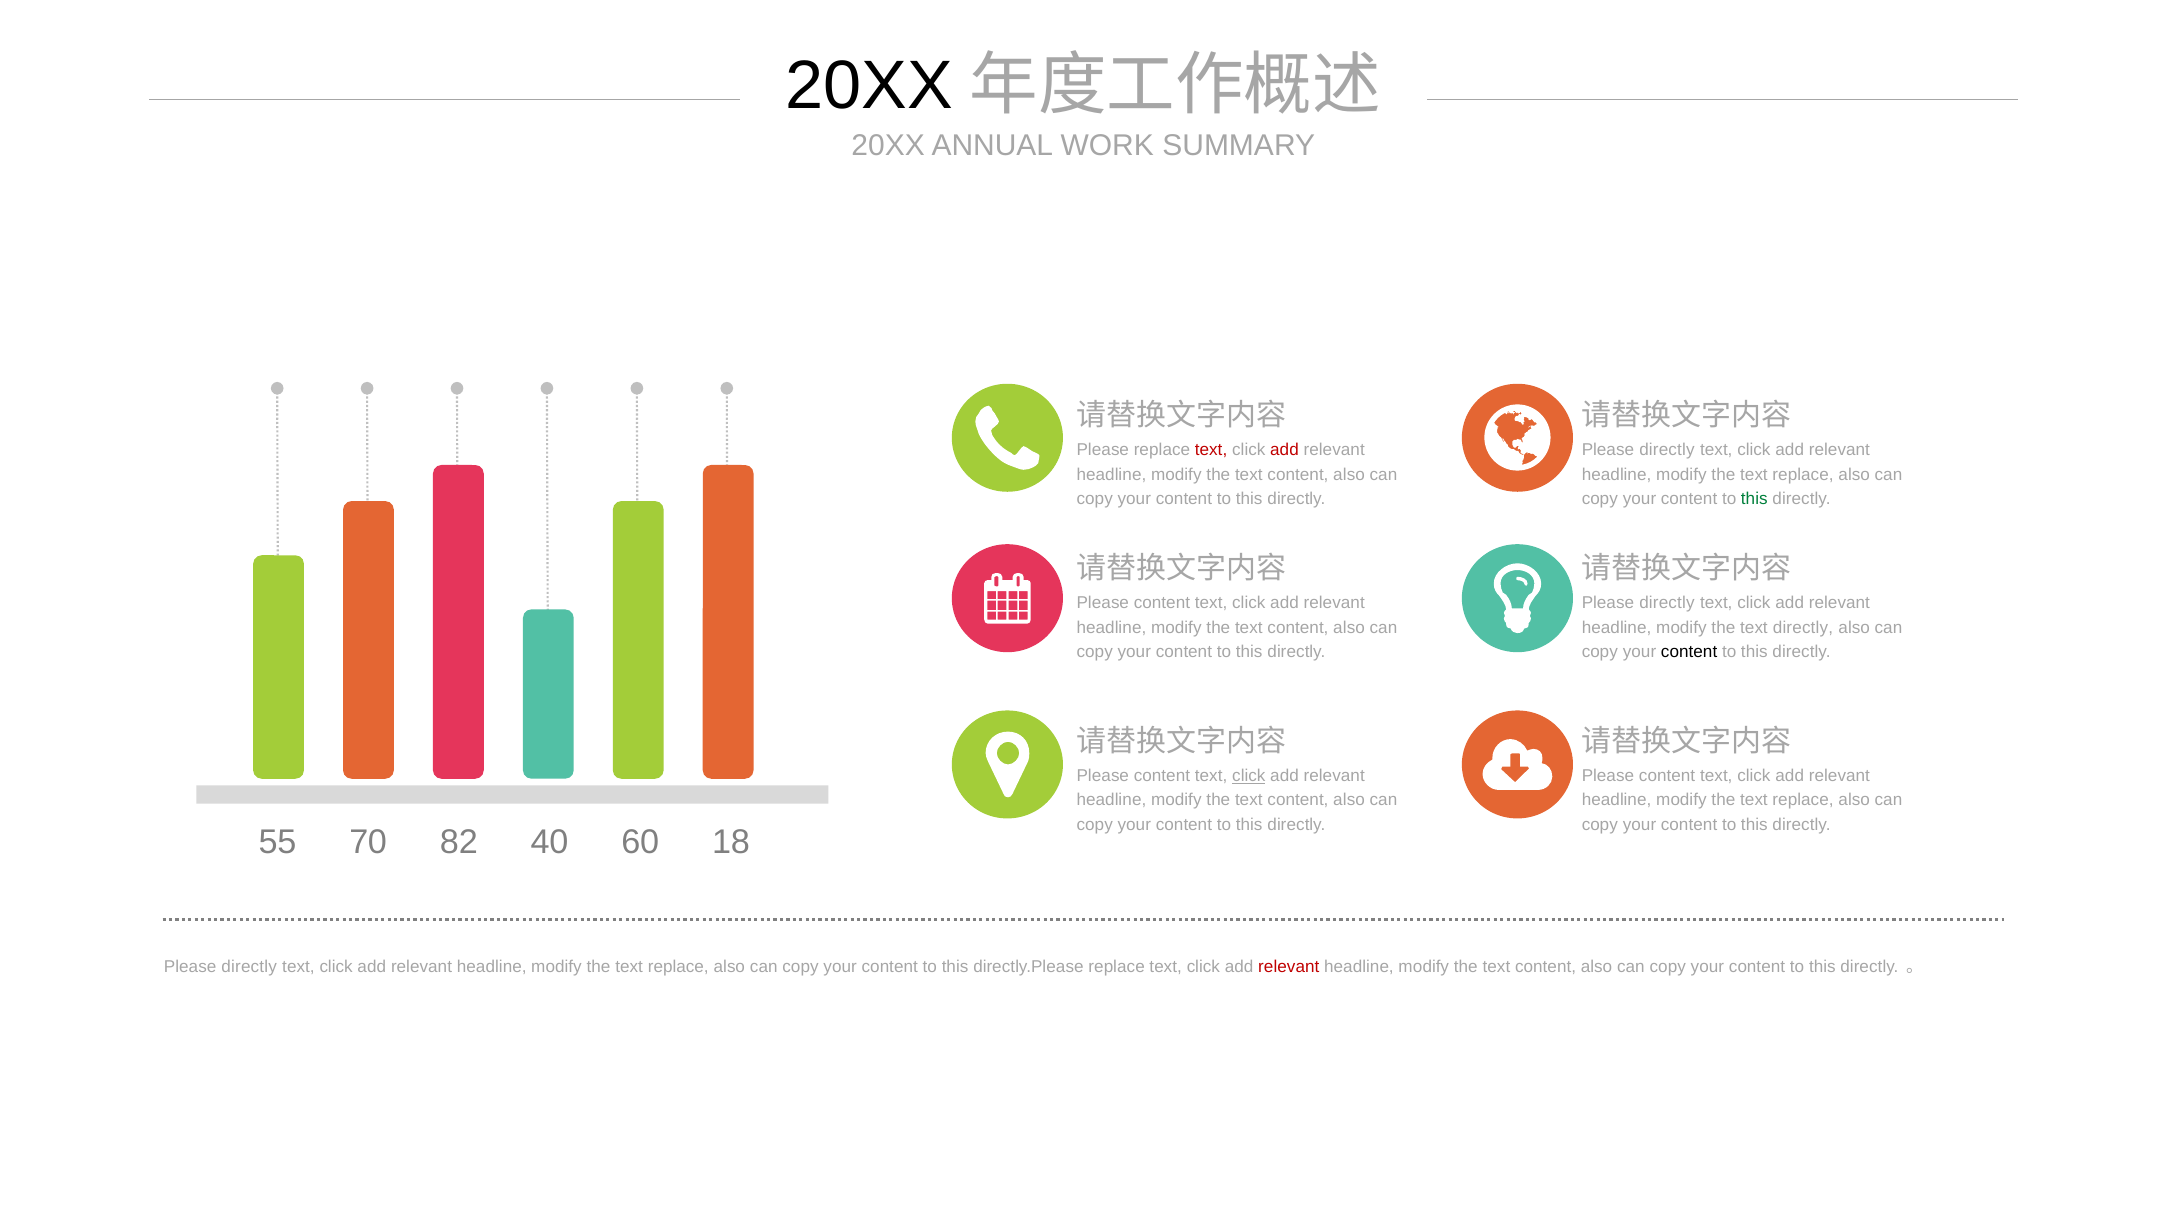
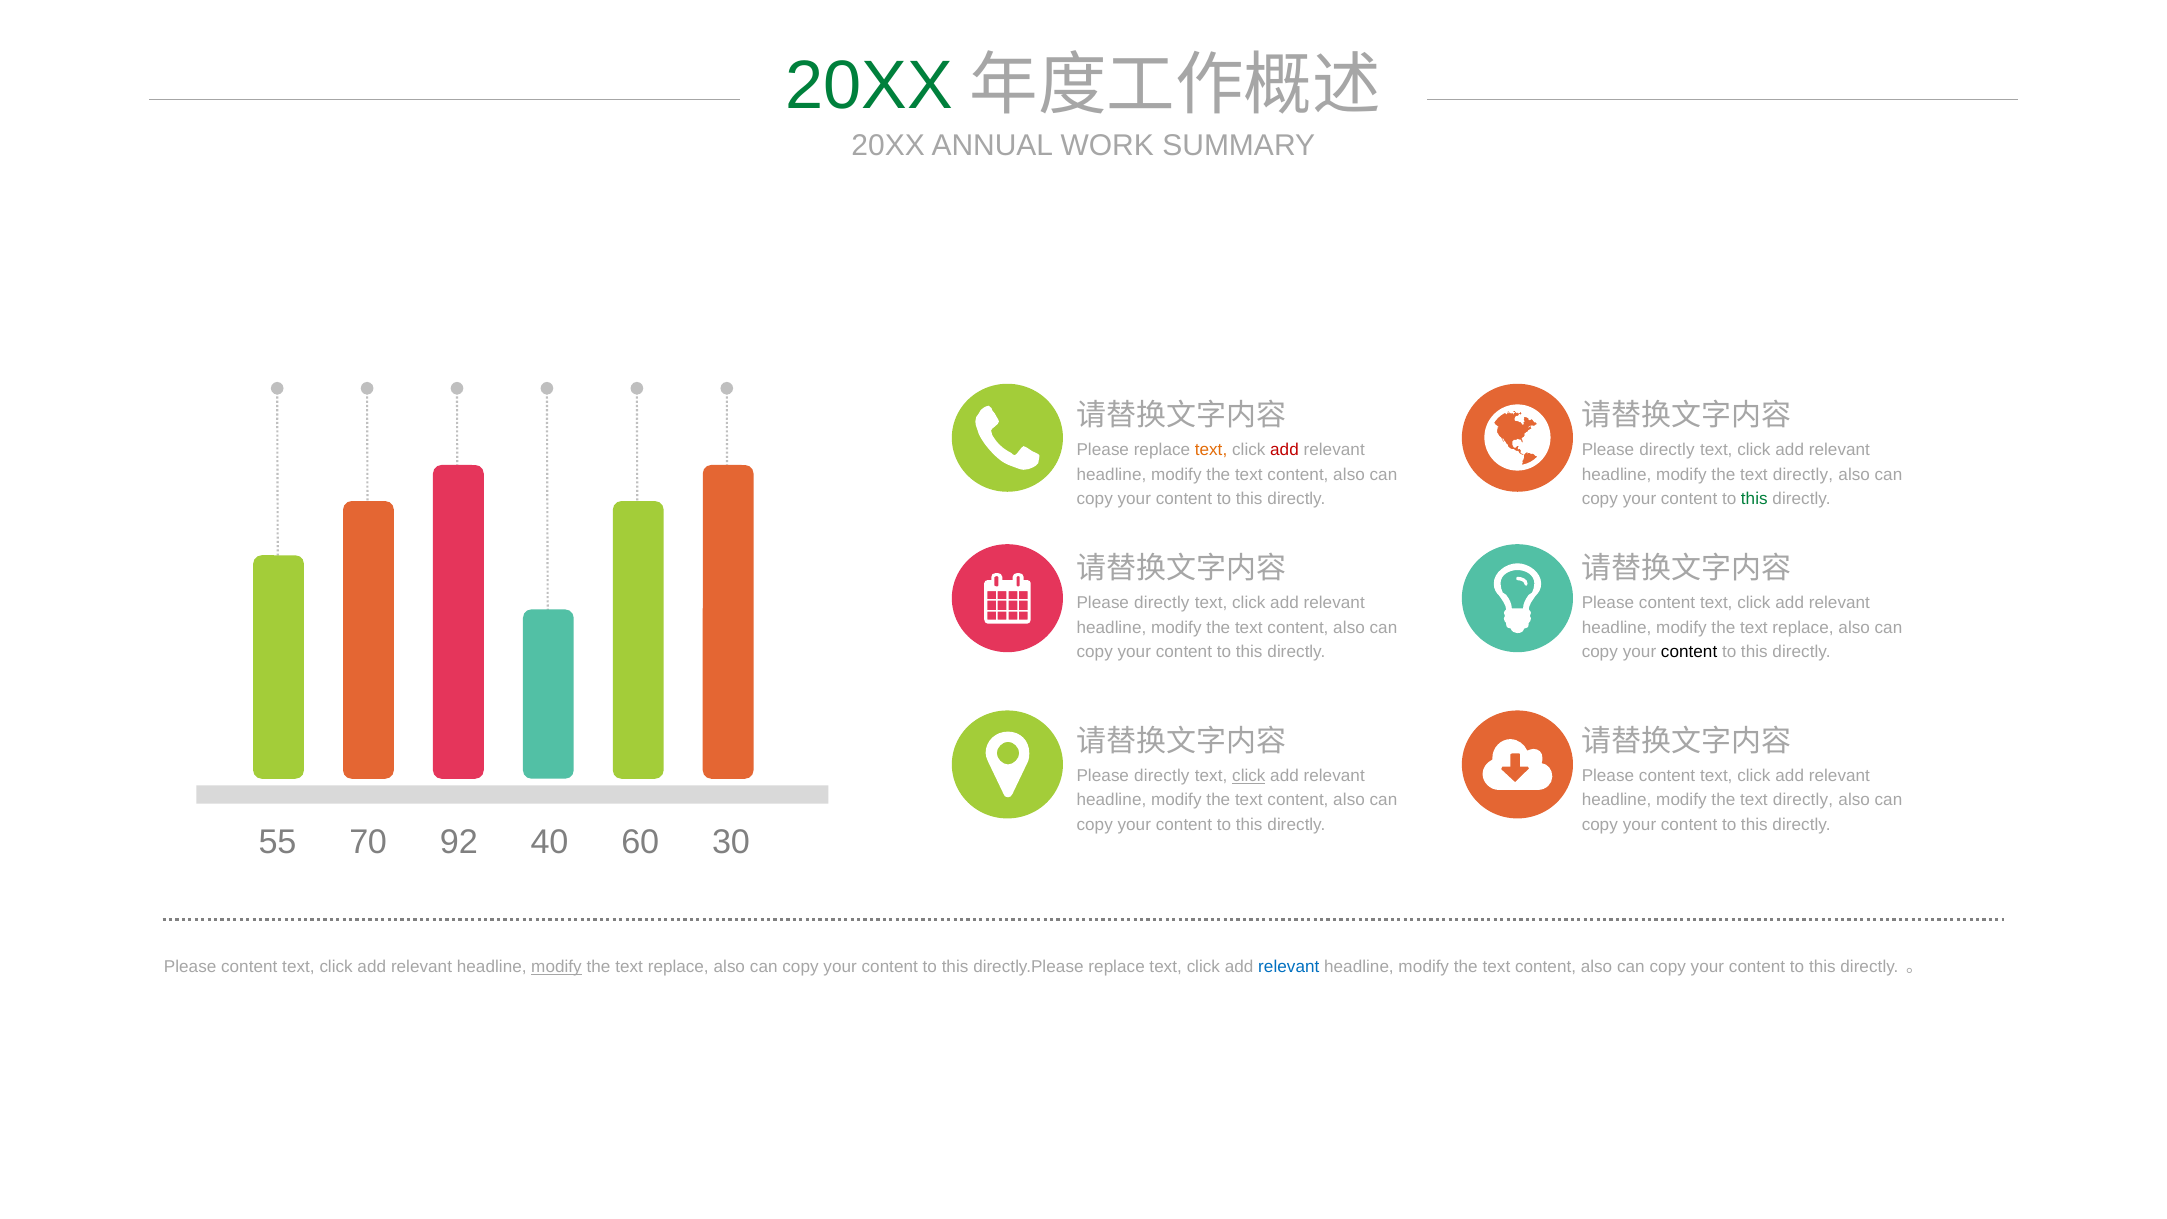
20XX at (869, 86) colour: black -> green
text at (1211, 450) colour: red -> orange
replace at (1803, 474): replace -> directly
content at (1162, 603): content -> directly
directly at (1667, 603): directly -> content
directly at (1803, 627): directly -> replace
content at (1162, 776): content -> directly
replace at (1803, 800): replace -> directly
82: 82 -> 92
18: 18 -> 30
directly at (249, 967): directly -> content
modify at (557, 967) underline: none -> present
relevant at (1289, 967) colour: red -> blue
